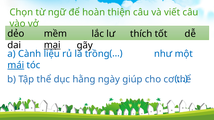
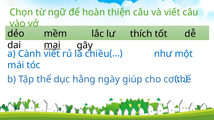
Cành liệu: liệu -> viết
trồng: trồng -> chiều
mái underline: present -> none
